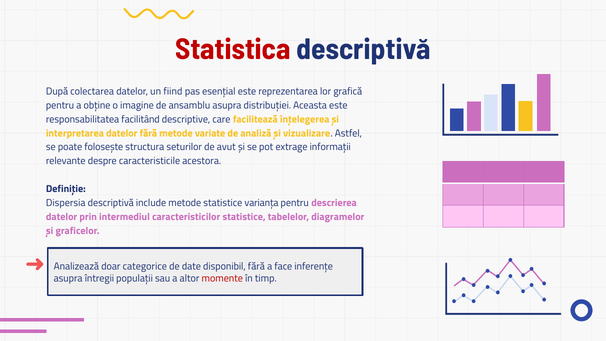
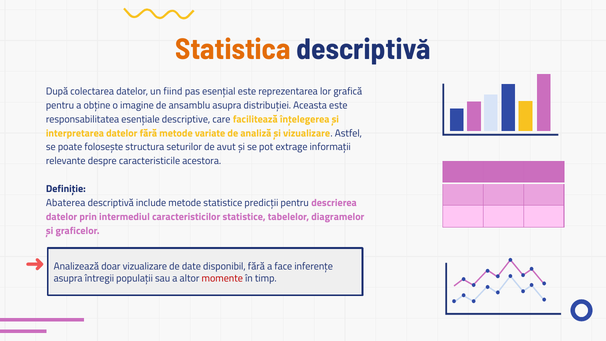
Statistica colour: red -> orange
facilitând: facilitând -> esențiale
Dispersia: Dispersia -> Abaterea
varianța: varianța -> predicții
doar categorice: categorice -> vizualizare
